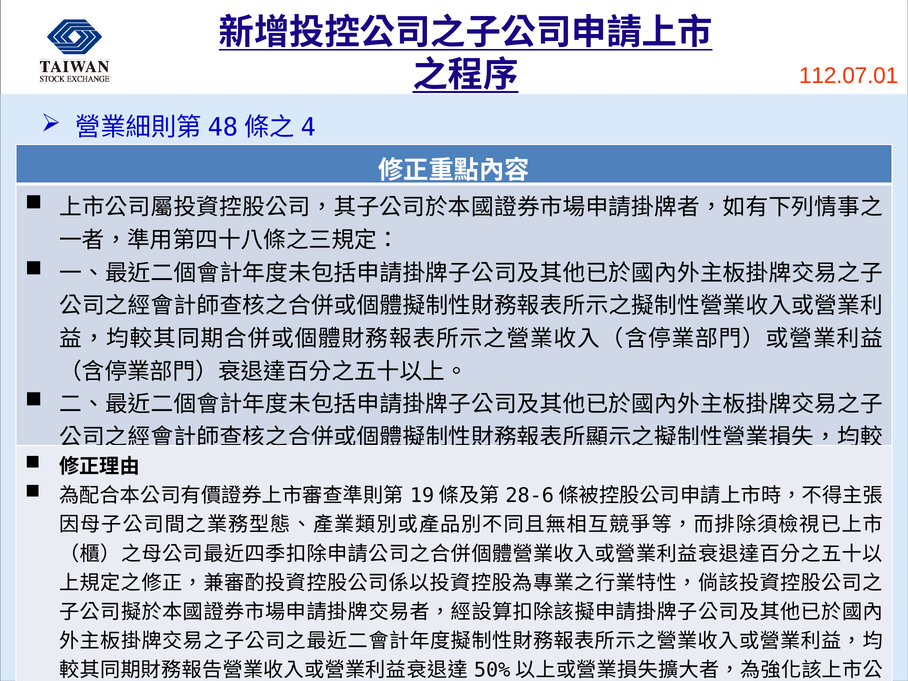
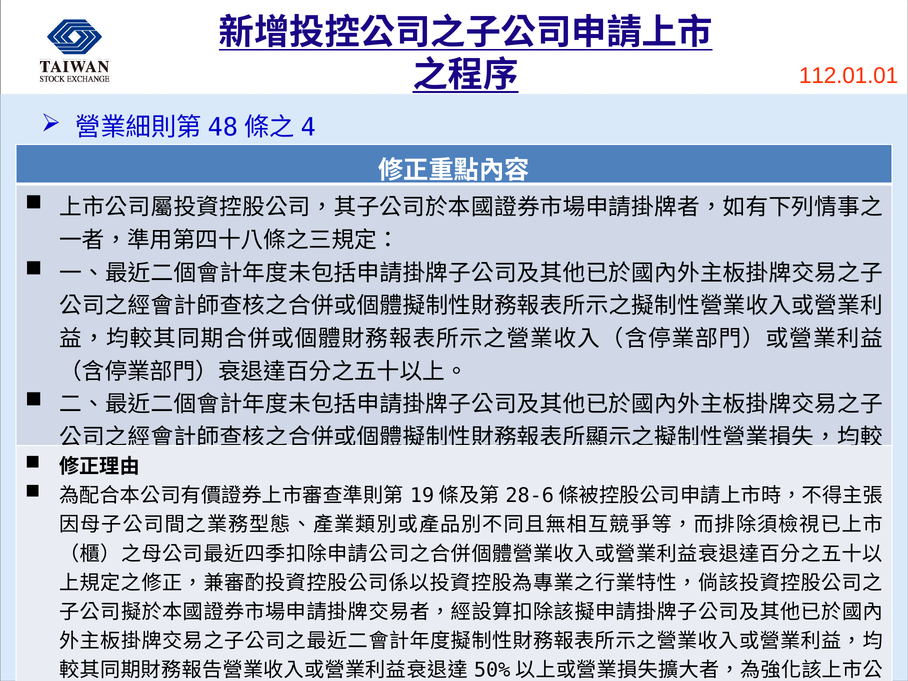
112.07.01: 112.07.01 -> 112.01.01
